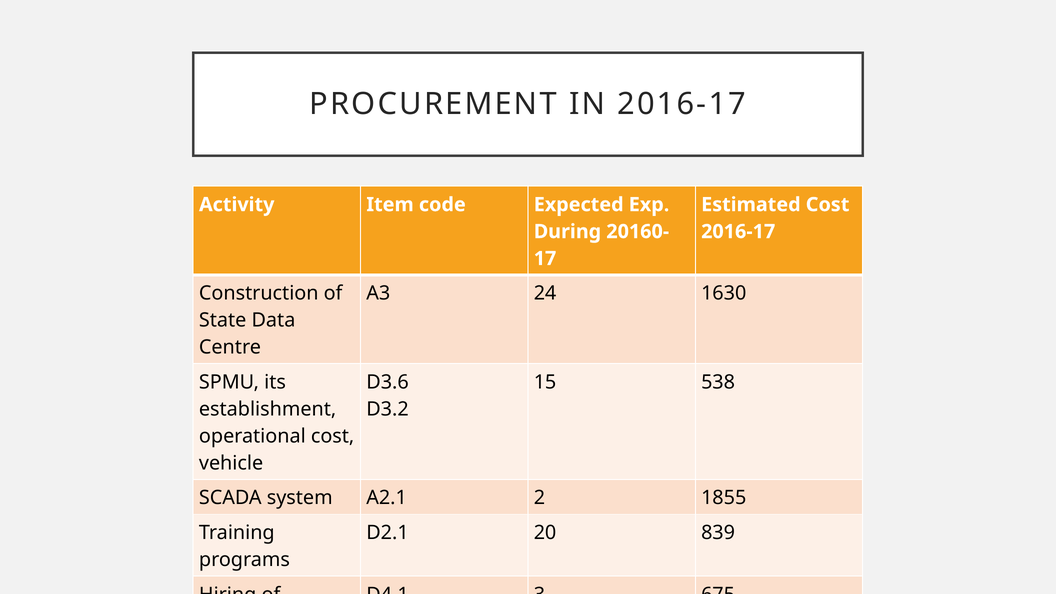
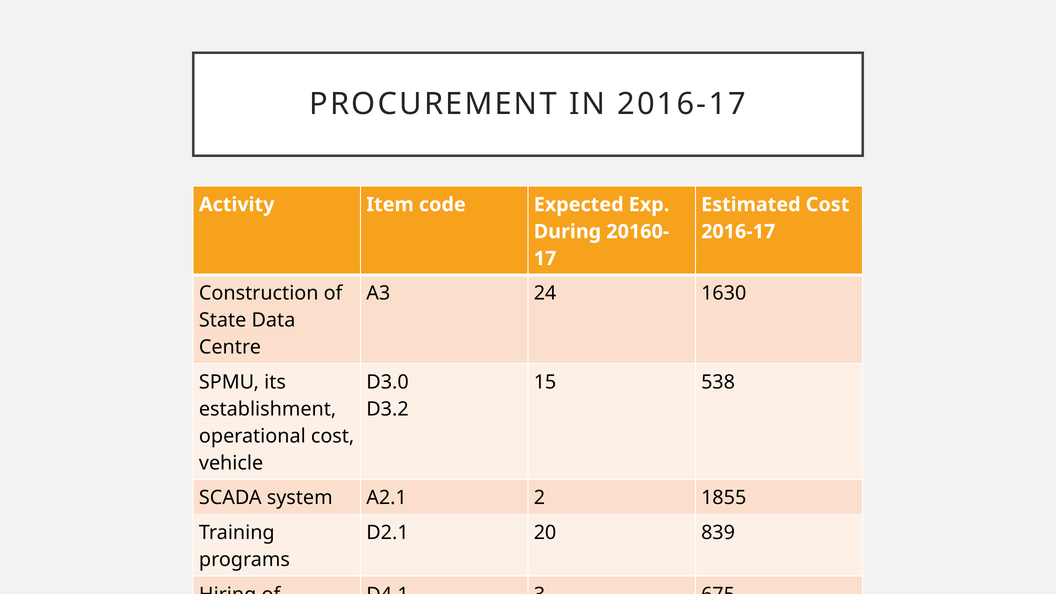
D3.6: D3.6 -> D3.0
